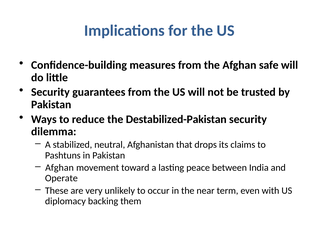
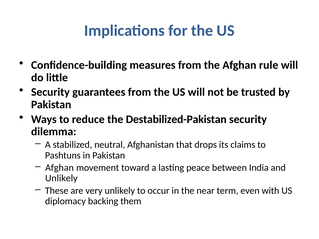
safe: safe -> rule
Operate at (61, 178): Operate -> Unlikely
